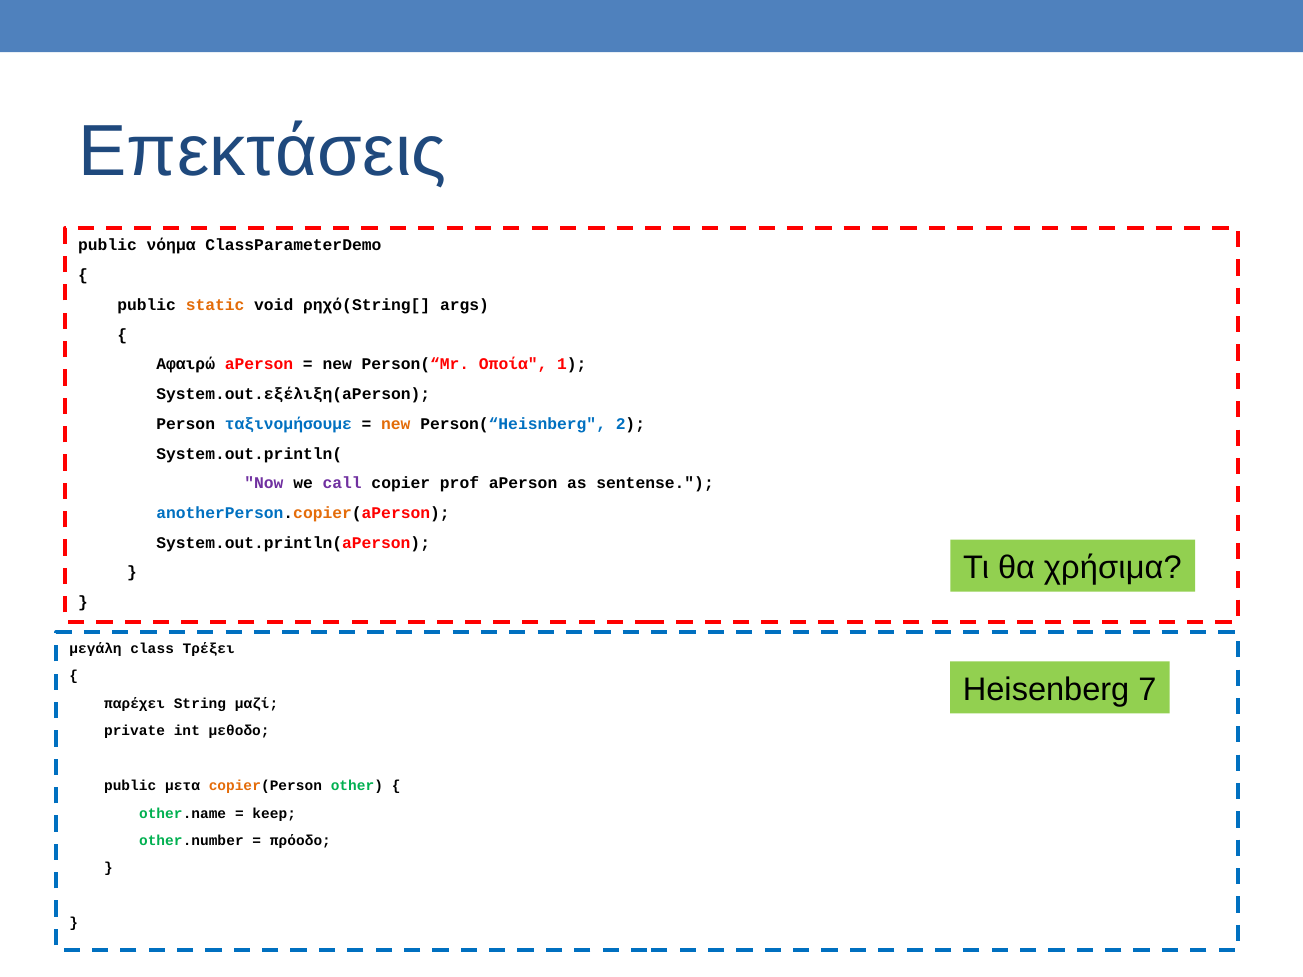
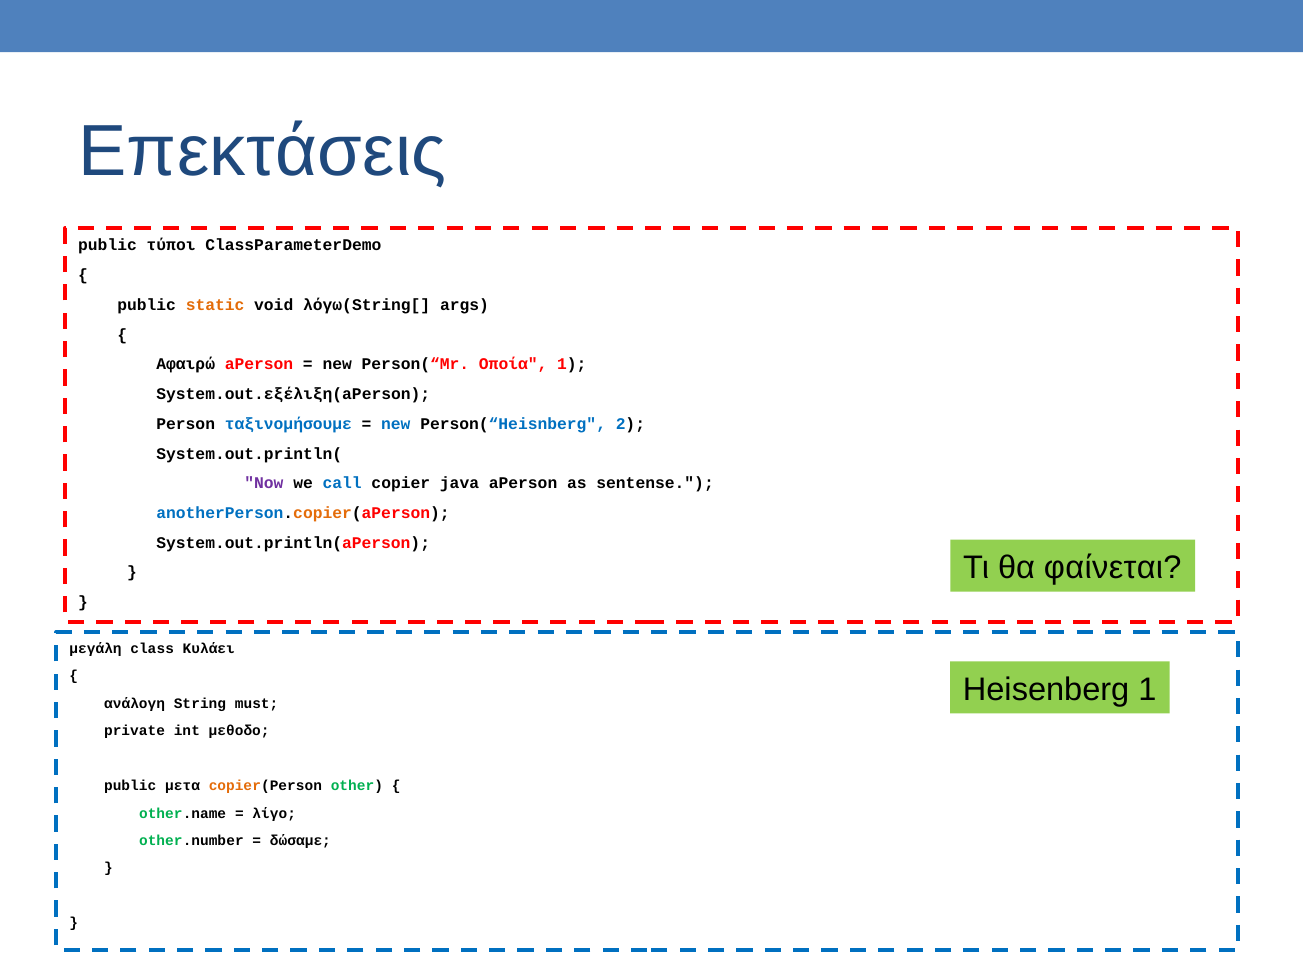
νόημα: νόημα -> τύποι
ρηχό(String[: ρηχό(String[ -> λόγω(String[
new at (396, 424) colour: orange -> blue
call colour: purple -> blue
prof: prof -> java
χρήσιμα: χρήσιμα -> φαίνεται
Τρέξει: Τρέξει -> Κυλάει
Heisenberg 7: 7 -> 1
παρέχει: παρέχει -> ανάλογη
μαζί: μαζί -> must
keep: keep -> λίγο
πρόοδο: πρόοδο -> δώσαμε
